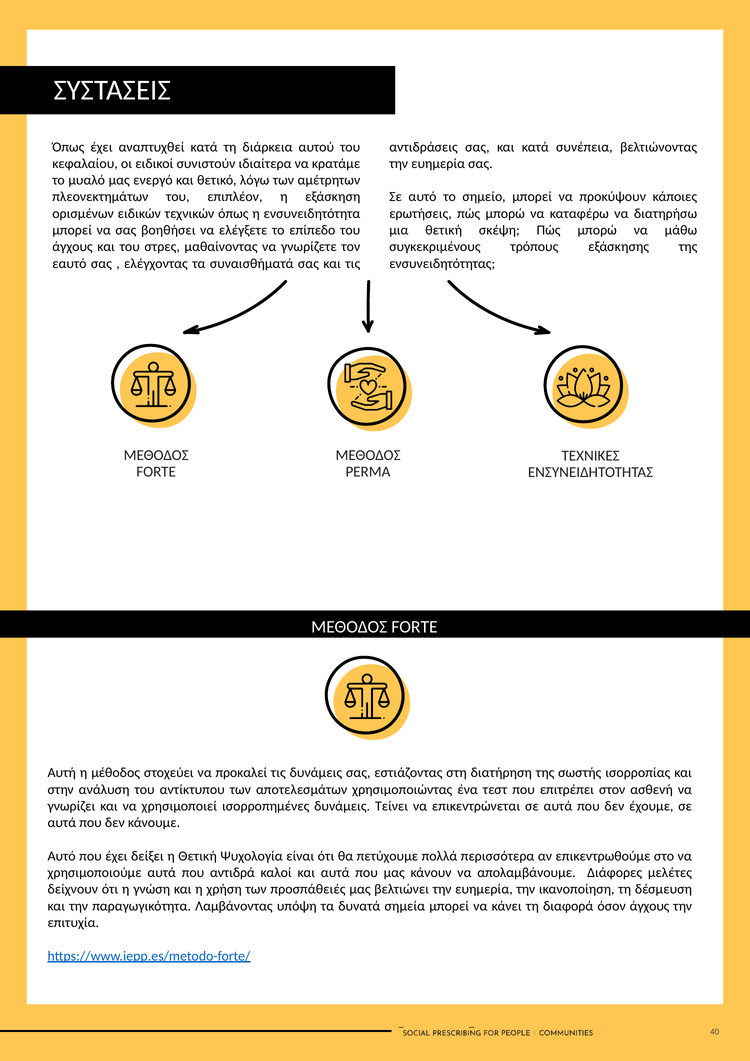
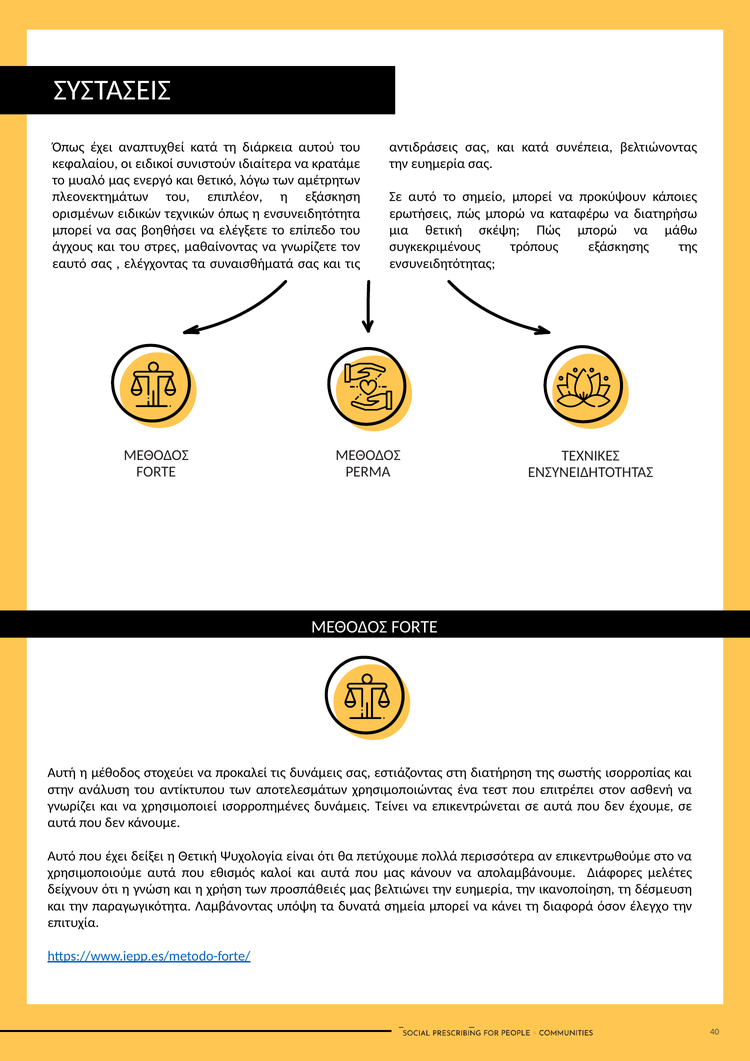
αντιδρά: αντιδρά -> εθισμός
όσον άγχους: άγχους -> έλεγχο
